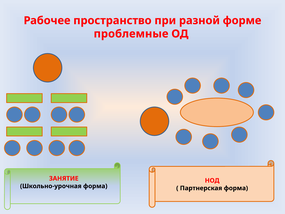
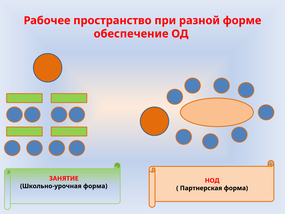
проблемные: проблемные -> обеспечение
